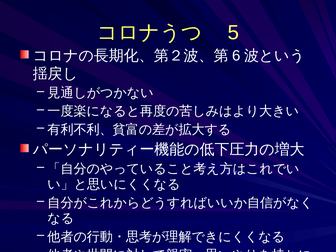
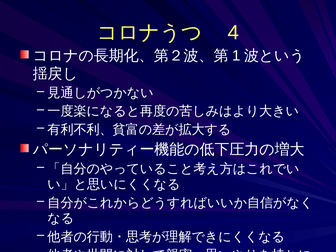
5: 5 -> 4
6: 6 -> 1
